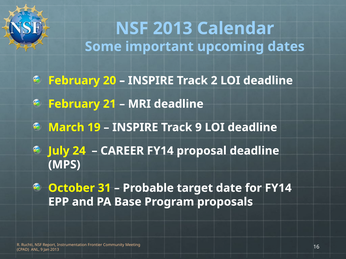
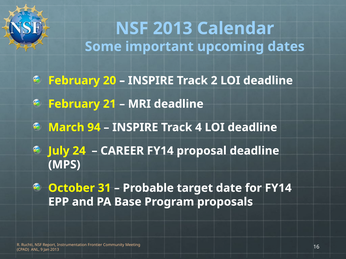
19: 19 -> 94
Track 9: 9 -> 4
